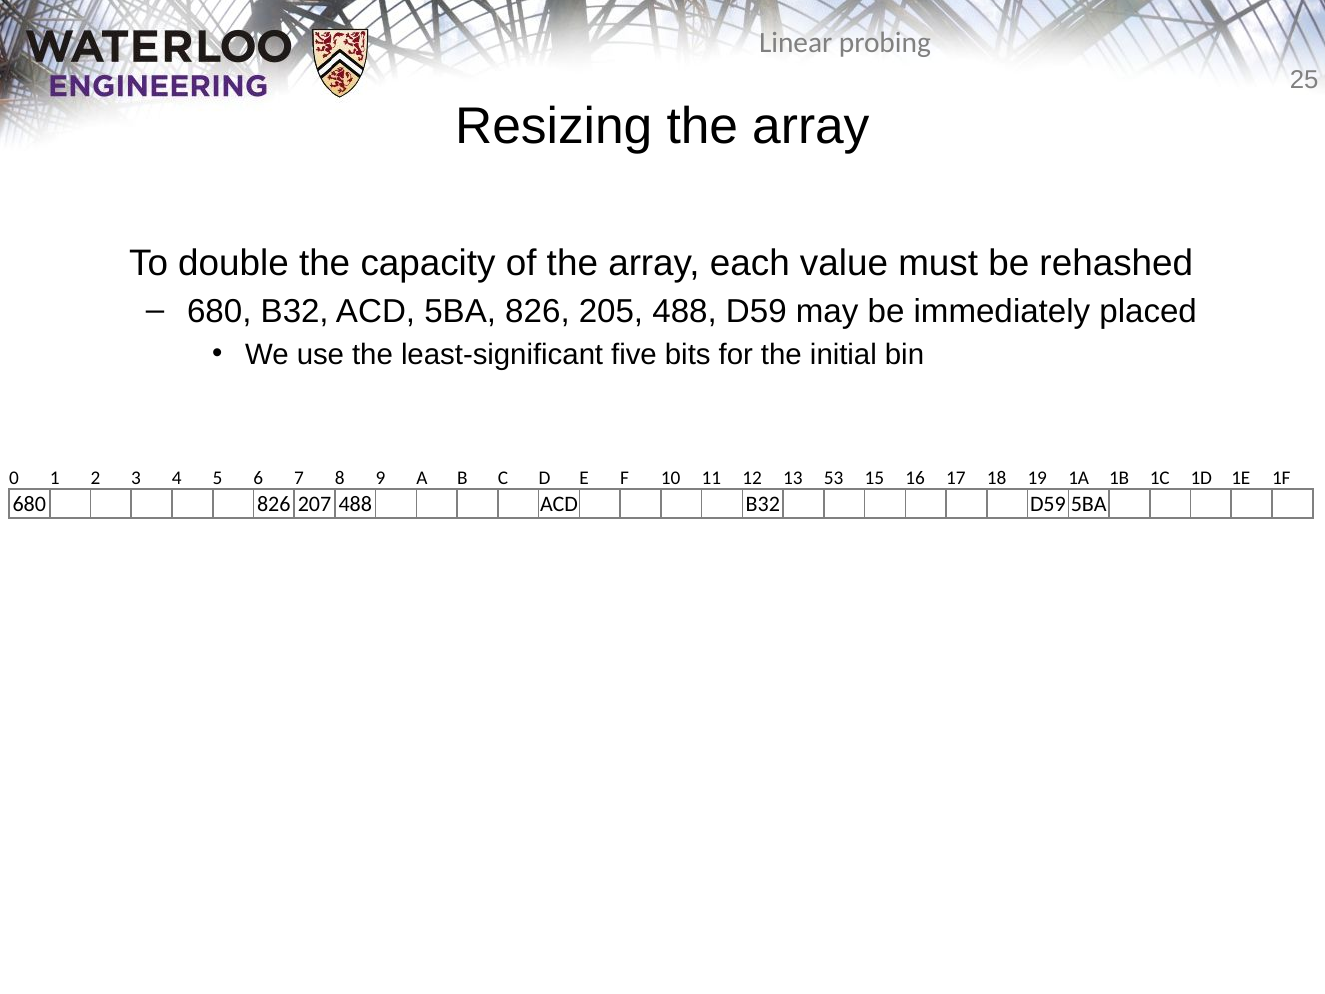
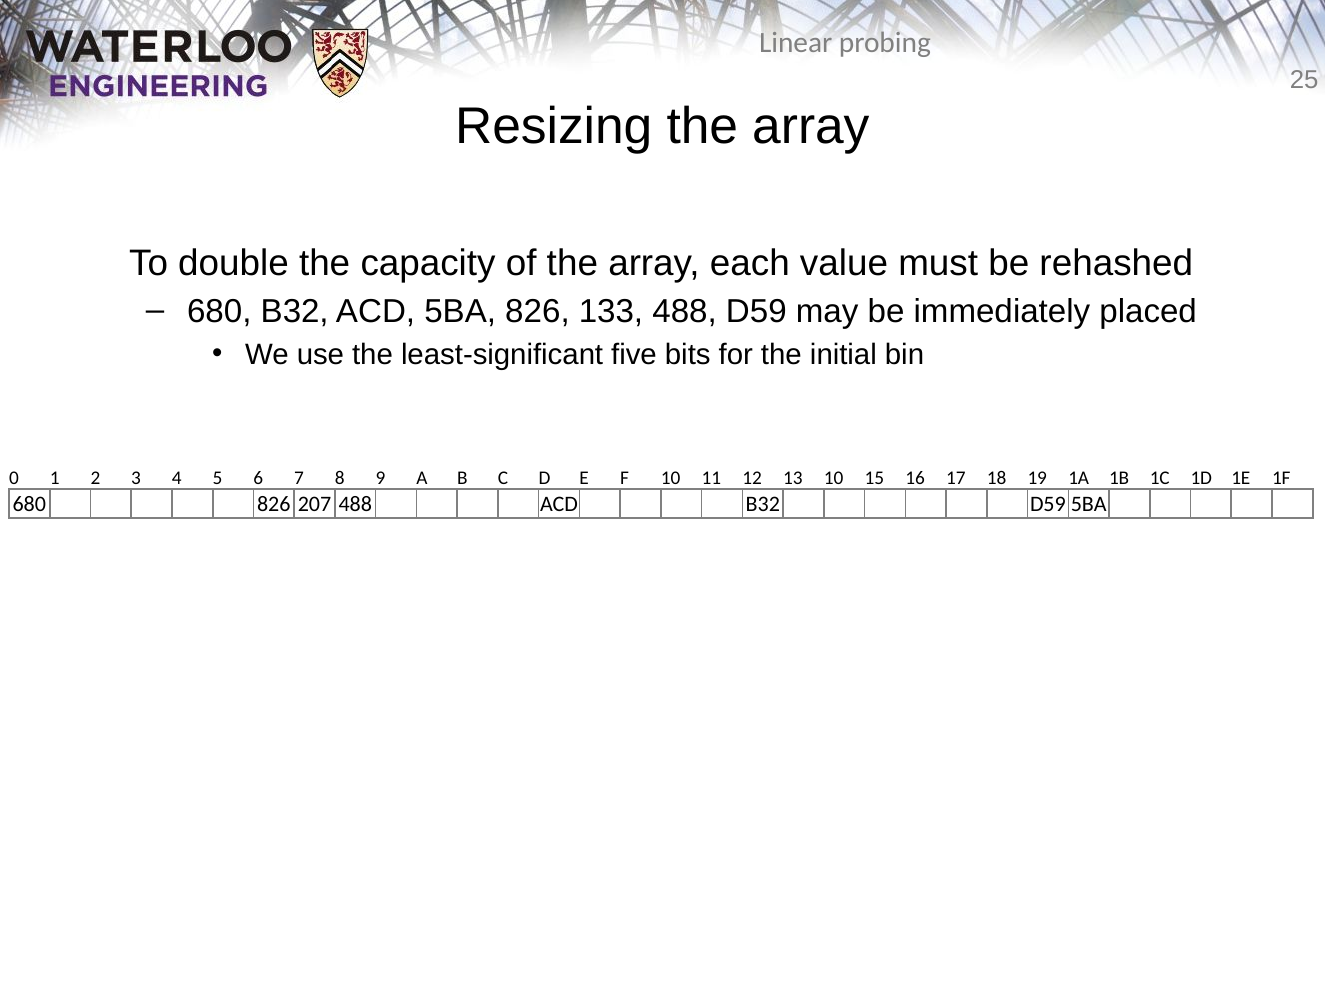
205: 205 -> 133
13 53: 53 -> 10
